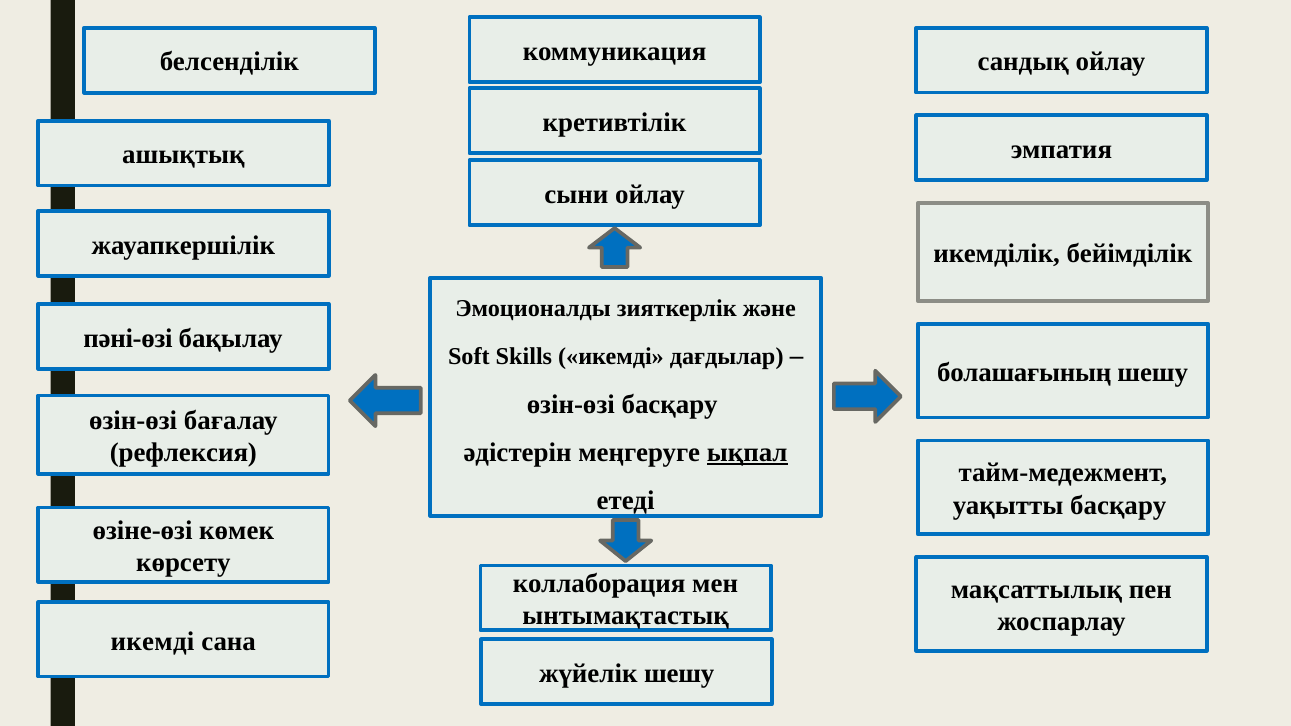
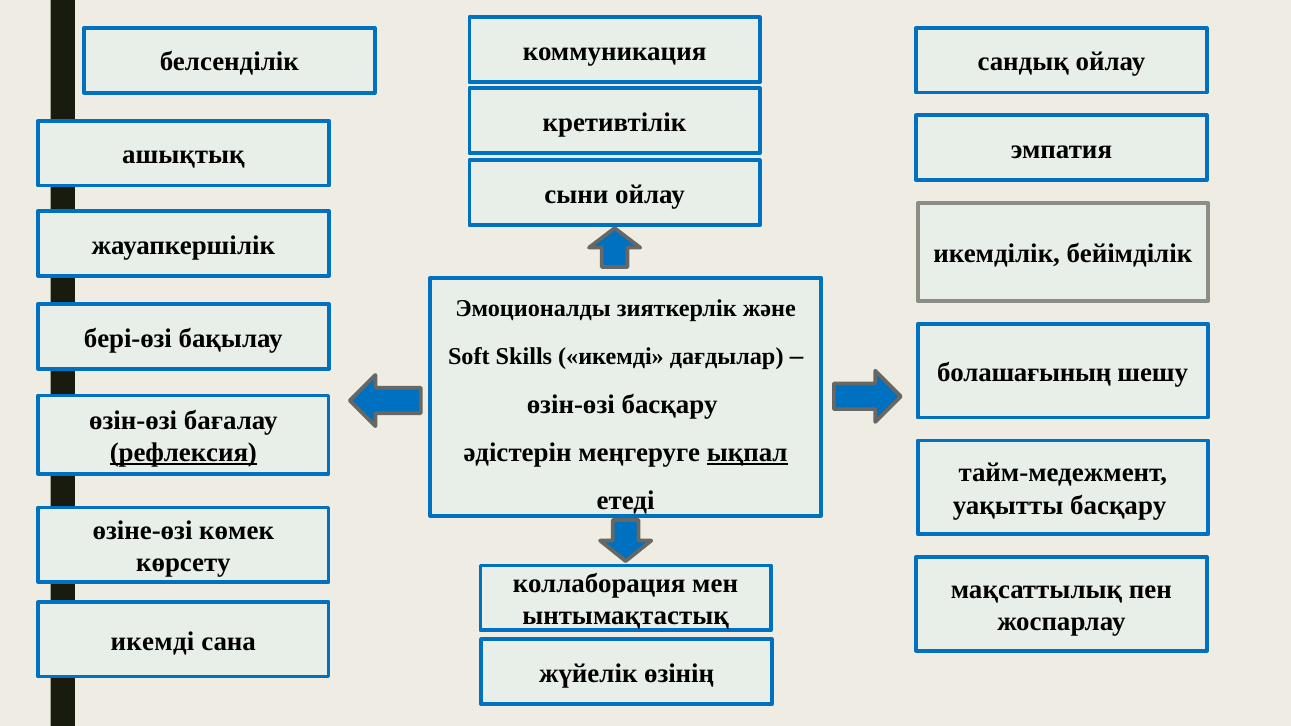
пәні-өзі: пәні-өзі -> бері-өзі
рефлексия underline: none -> present
жүйелік шешу: шешу -> өзінің
